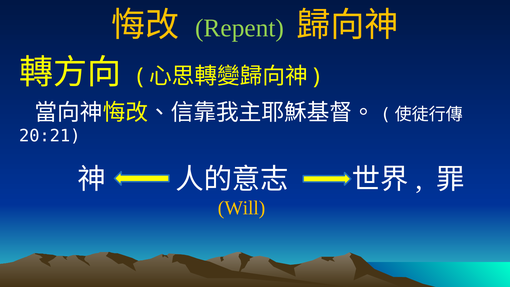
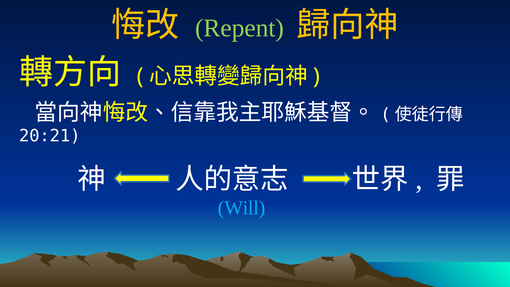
Will colour: yellow -> light blue
